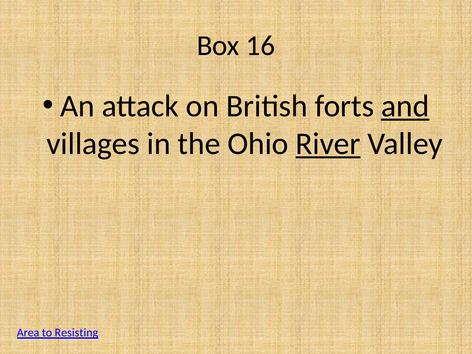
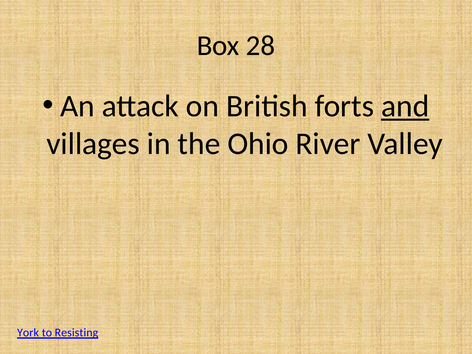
16: 16 -> 28
River underline: present -> none
Area: Area -> York
